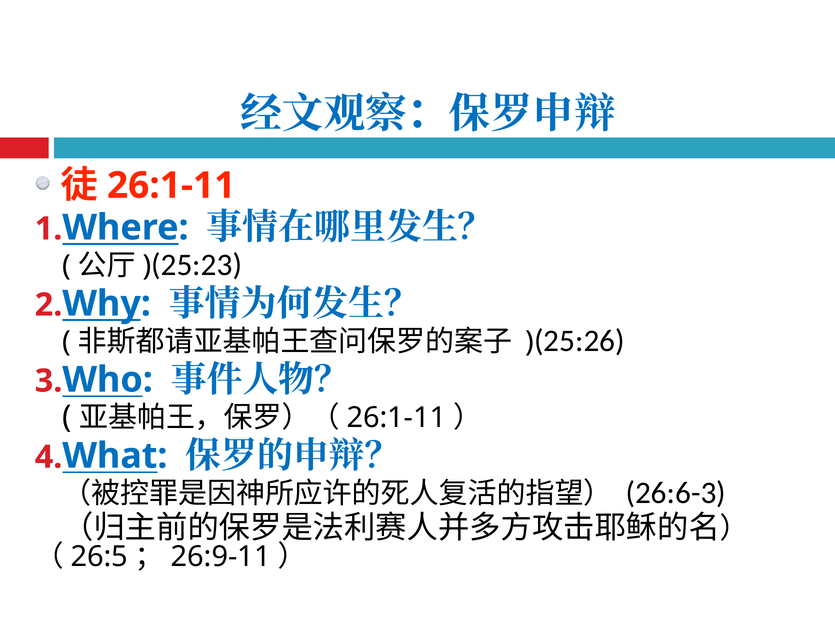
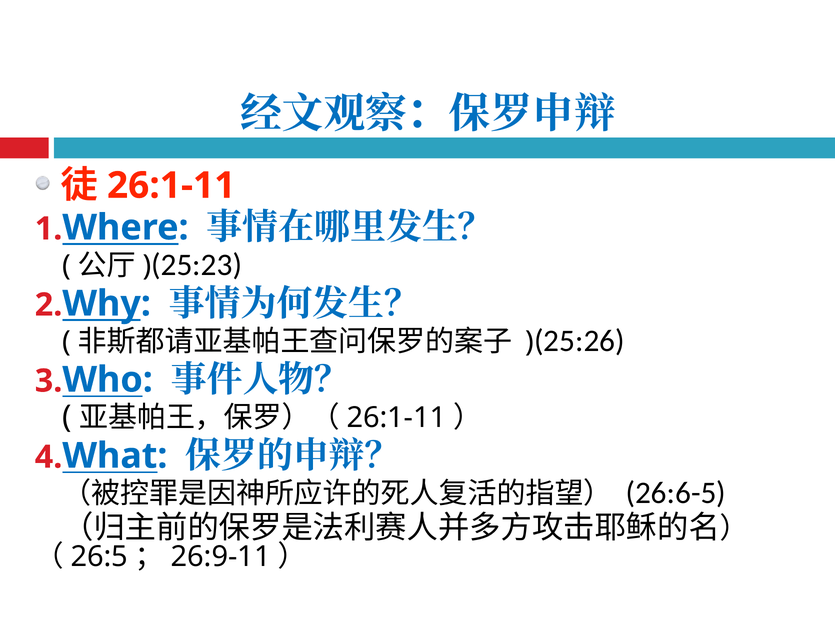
26:6-3: 26:6-3 -> 26:6-5
